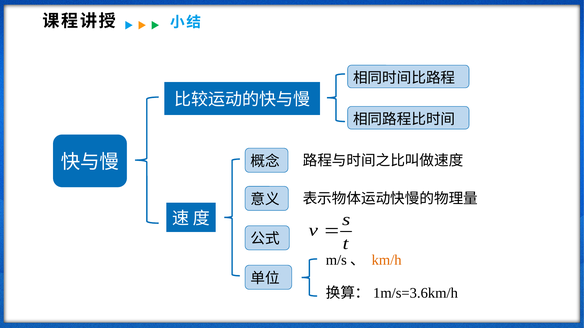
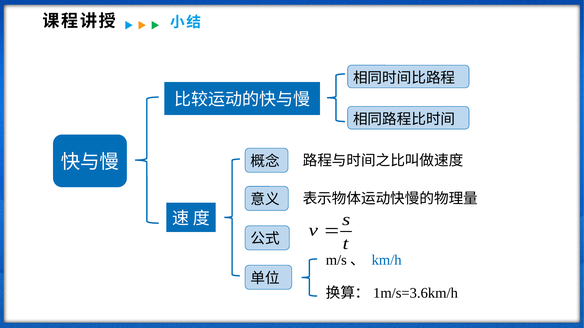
km/h colour: orange -> blue
